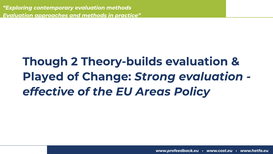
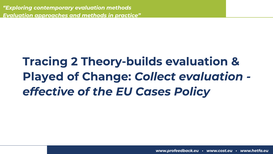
Though: Though -> Tracing
Strong: Strong -> Collect
Areas: Areas -> Cases
